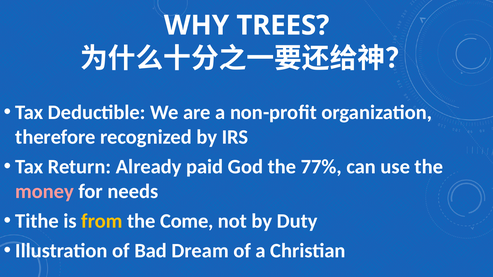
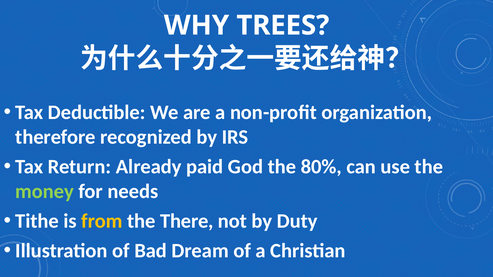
77%: 77% -> 80%
money colour: pink -> light green
Come: Come -> There
